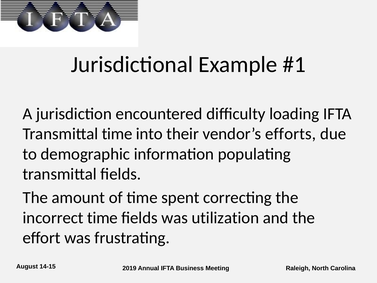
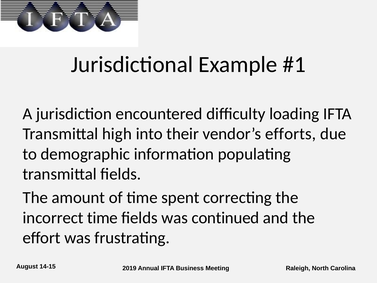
Transmittal time: time -> high
utilization: utilization -> continued
